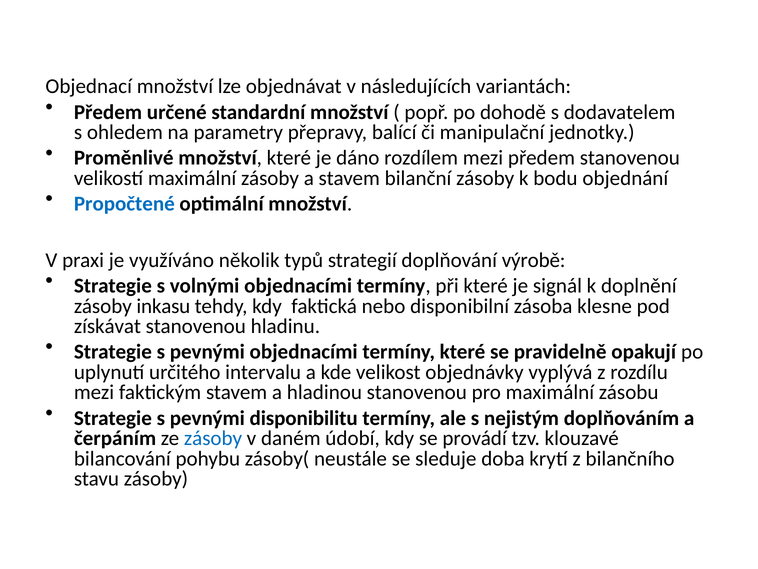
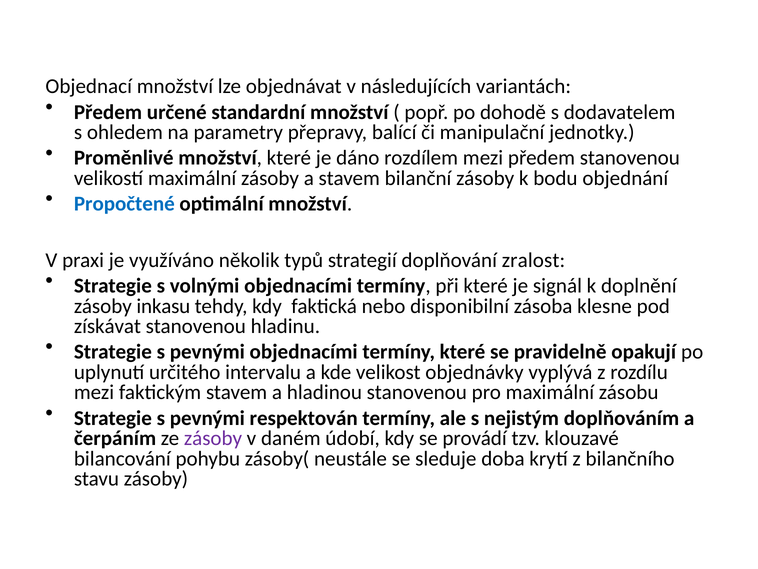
výrobě: výrobě -> zralost
disponibilitu: disponibilitu -> respektován
zásoby at (213, 438) colour: blue -> purple
